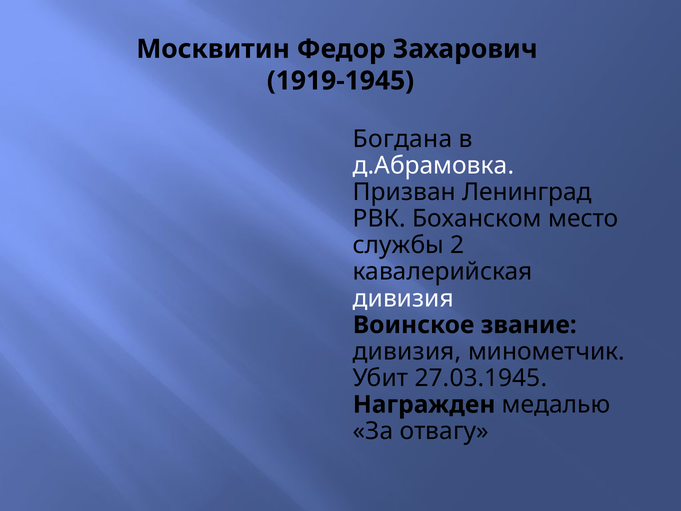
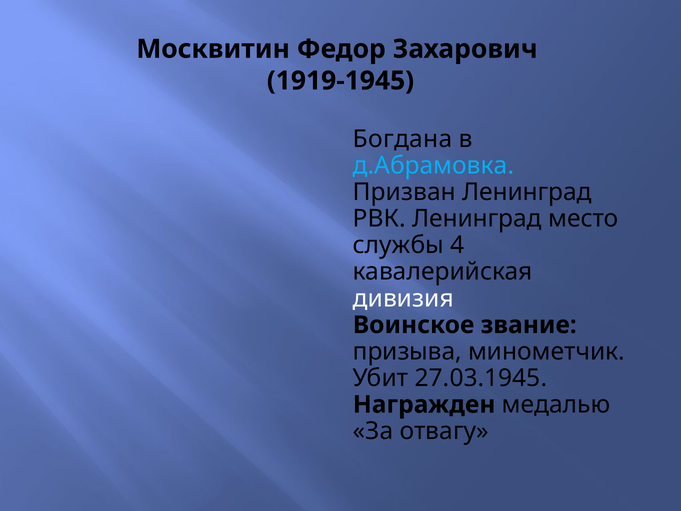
д.Абрамовка colour: white -> light blue
РВК Боханском: Боханском -> Ленинград
2: 2 -> 4
дивизия at (407, 351): дивизия -> призыва
